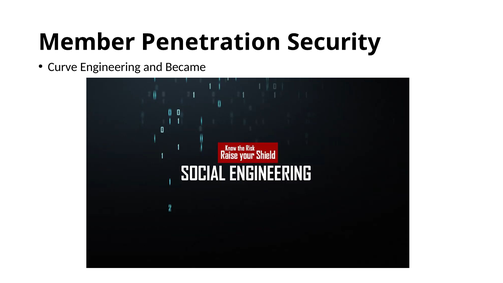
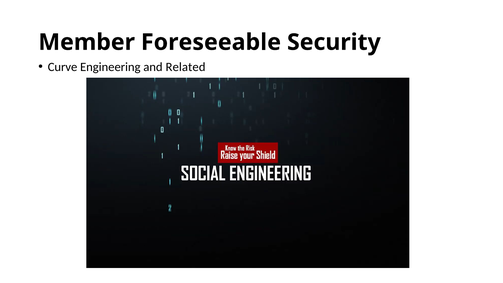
Penetration: Penetration -> Foreseeable
Became: Became -> Related
